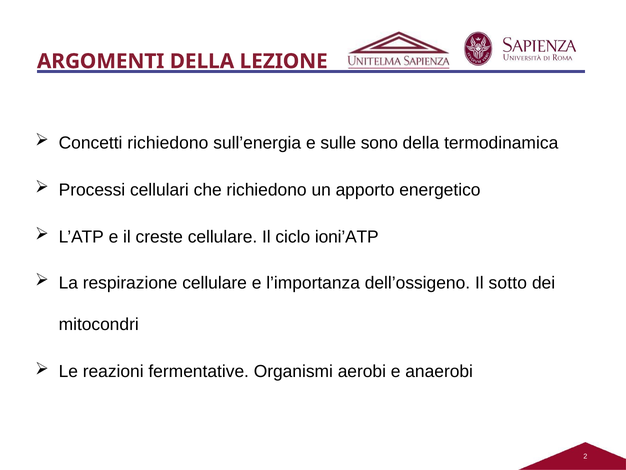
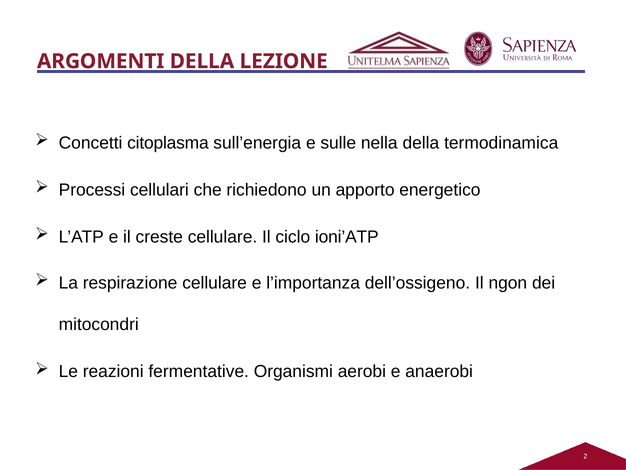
Concetti richiedono: richiedono -> citoplasma
sono: sono -> nella
sotto: sotto -> ngon
